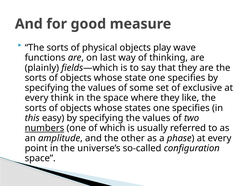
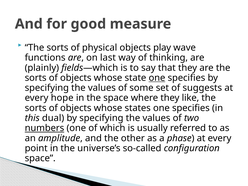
one at (157, 78) underline: none -> present
exclusive: exclusive -> suggests
think: think -> hope
easy: easy -> dual
